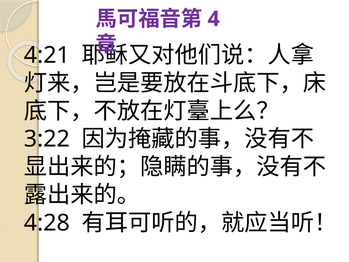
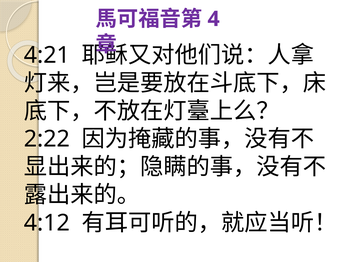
3:22: 3:22 -> 2:22
4:28: 4:28 -> 4:12
